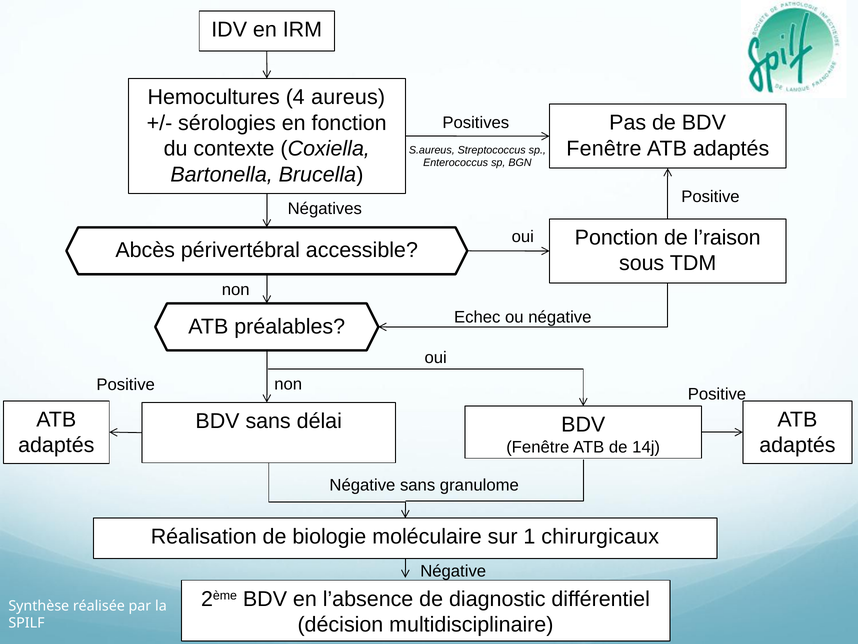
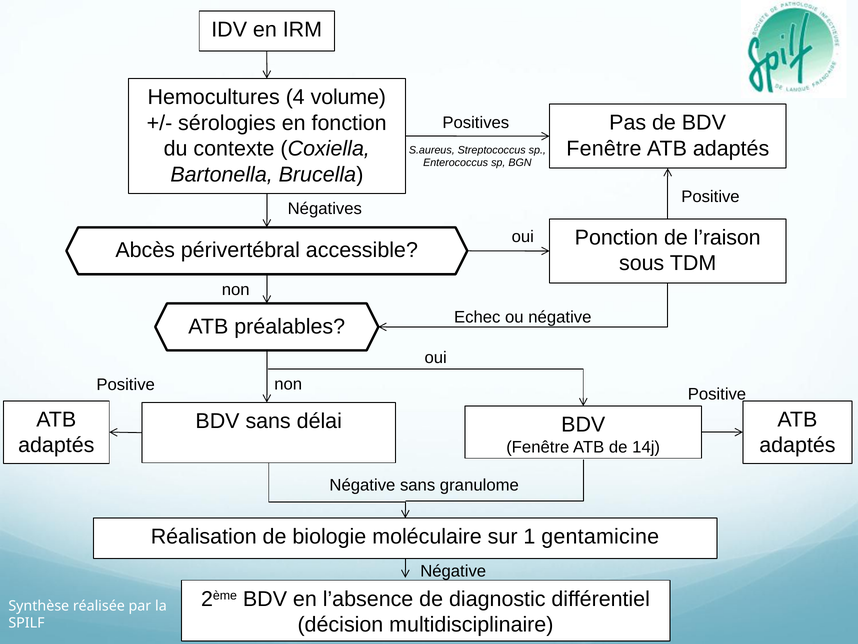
aureus: aureus -> volume
chirurgicaux: chirurgicaux -> gentamicine
